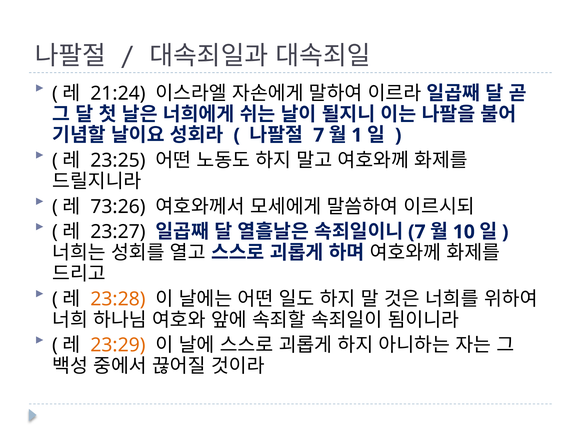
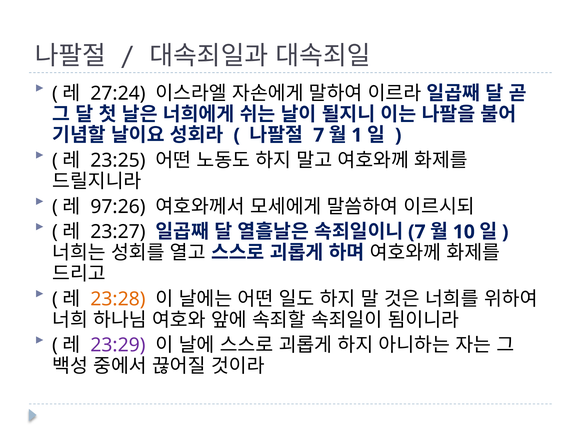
21:24: 21:24 -> 27:24
73:26: 73:26 -> 97:26
23:29 colour: orange -> purple
